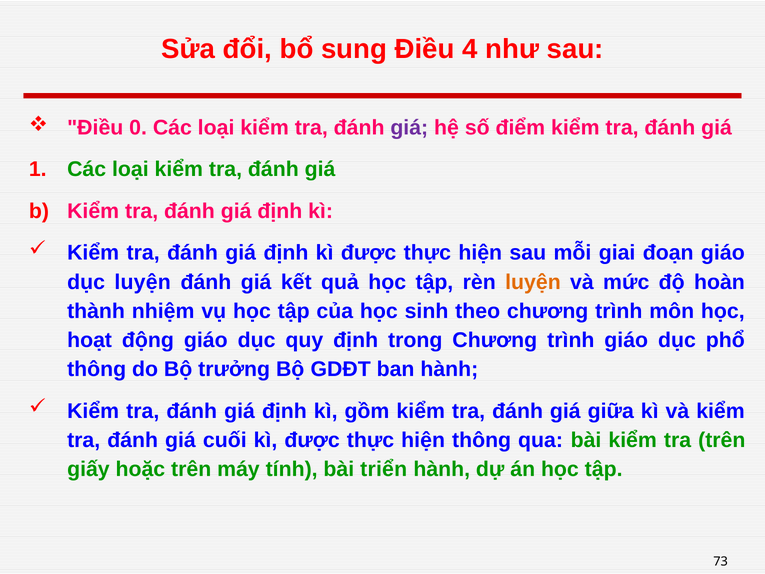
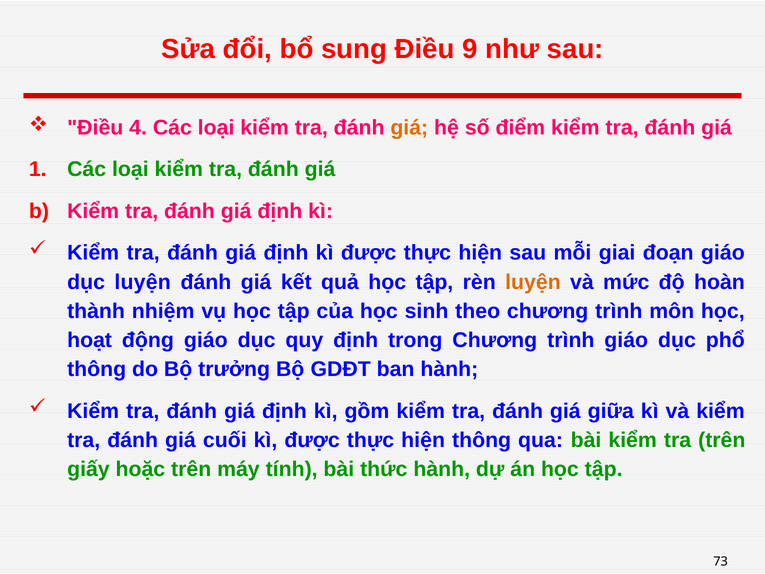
4: 4 -> 9
0: 0 -> 4
giá at (409, 127) colour: purple -> orange
triển: triển -> thức
